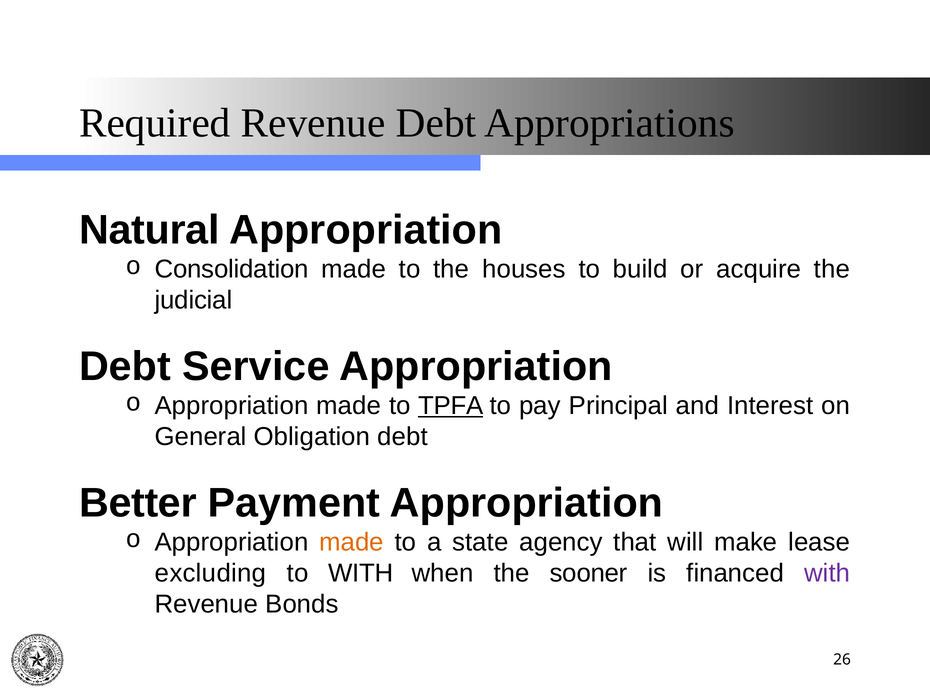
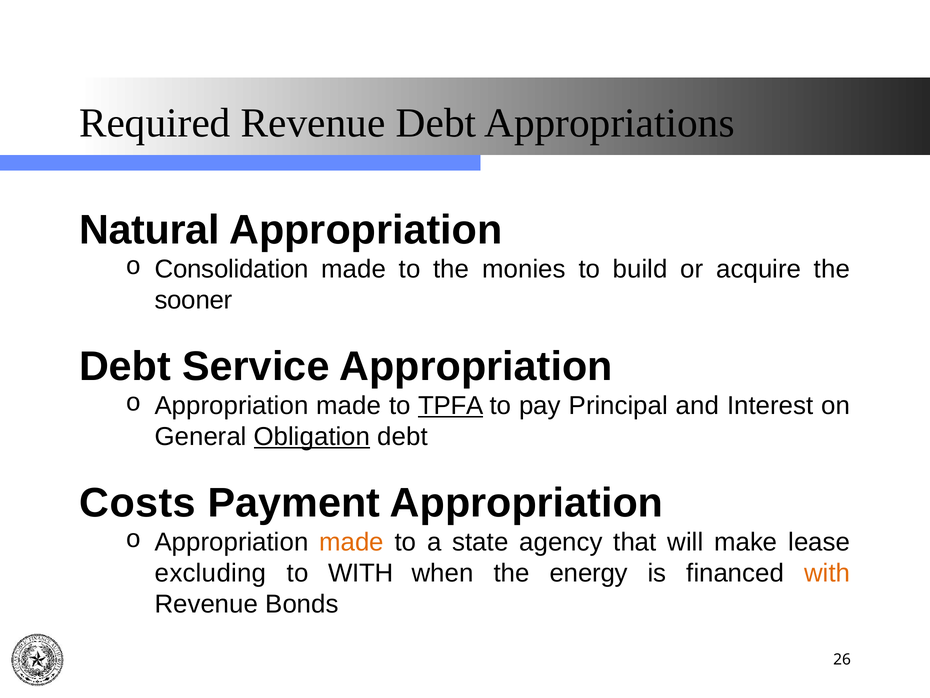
houses: houses -> monies
judicial: judicial -> sooner
Obligation underline: none -> present
Better: Better -> Costs
sooner: sooner -> energy
with at (827, 573) colour: purple -> orange
